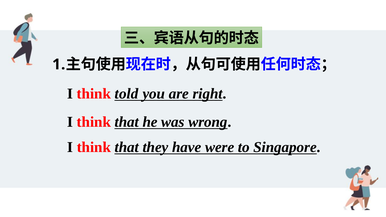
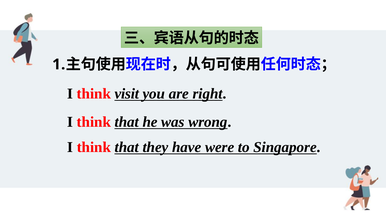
told: told -> visit
